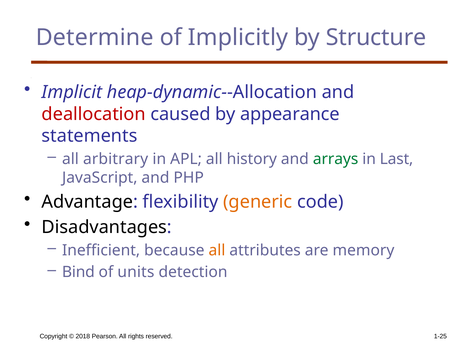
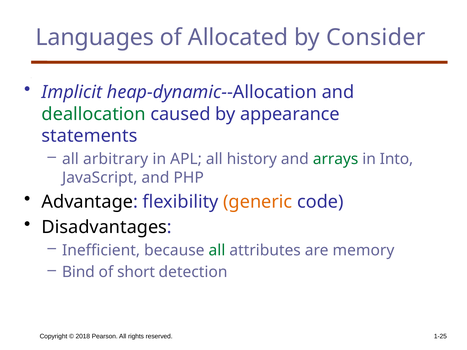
Determine: Determine -> Languages
Implicitly: Implicitly -> Allocated
Structure: Structure -> Consider
deallocation colour: red -> green
Last: Last -> Into
all at (217, 250) colour: orange -> green
units: units -> short
